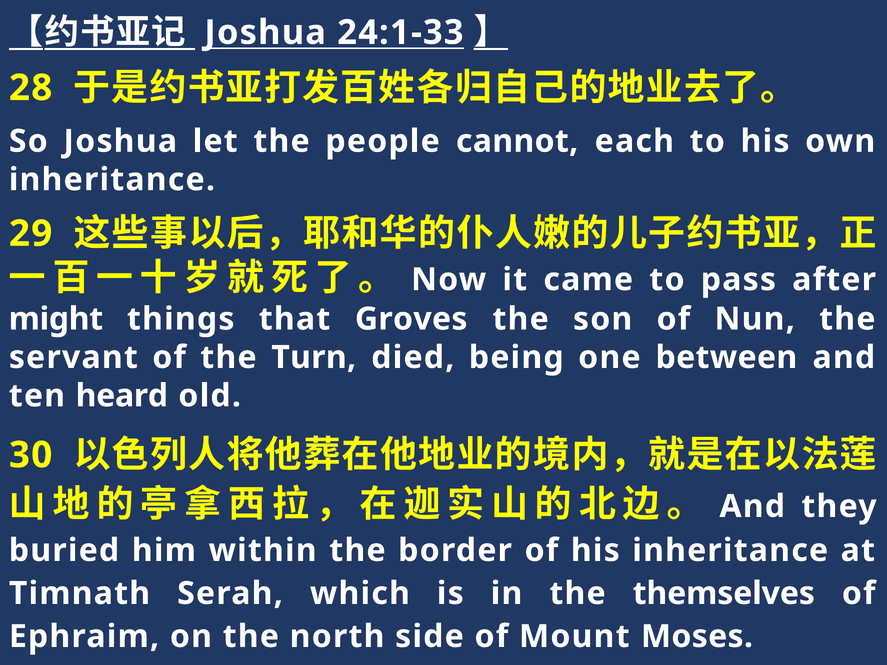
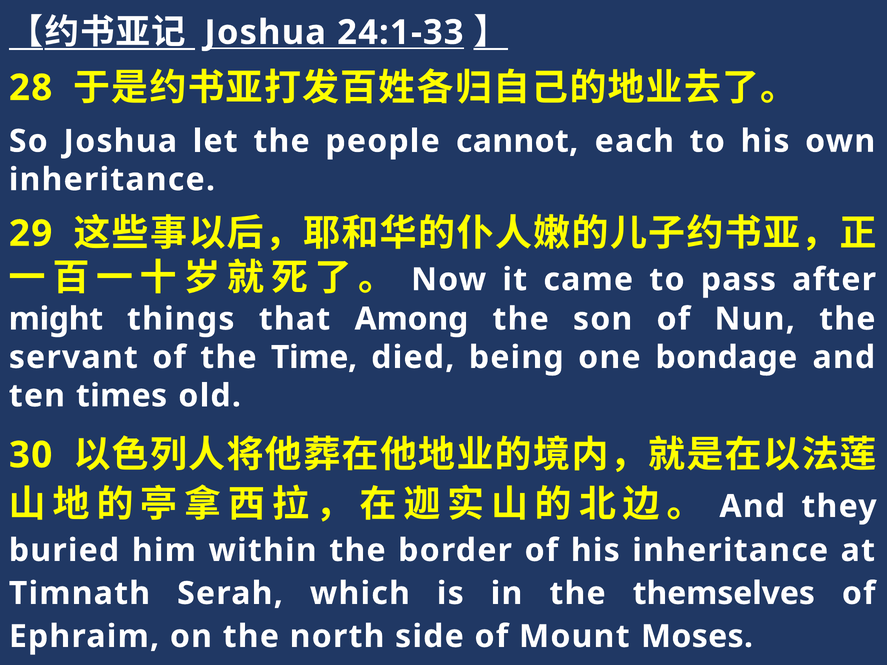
Groves: Groves -> Among
Turn: Turn -> Time
between: between -> bondage
heard: heard -> times
